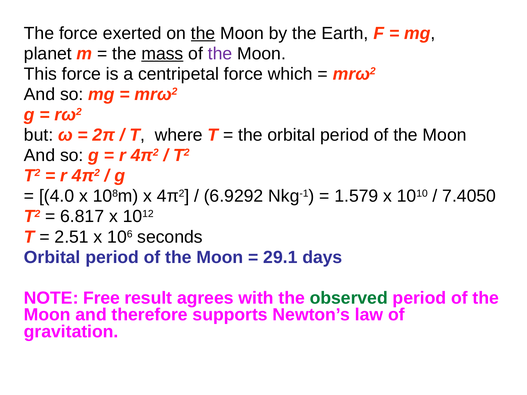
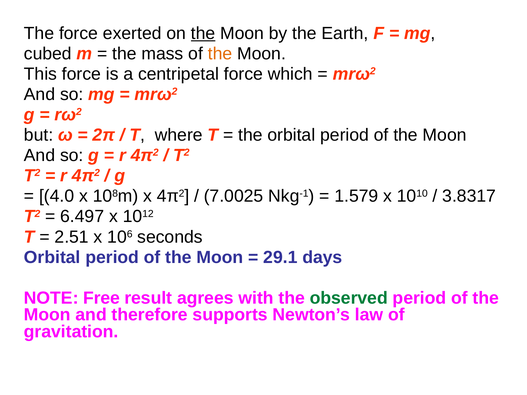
planet: planet -> cubed
mass underline: present -> none
the at (220, 54) colour: purple -> orange
6.9292: 6.9292 -> 7.0025
7.4050: 7.4050 -> 3.8317
6.817: 6.817 -> 6.497
